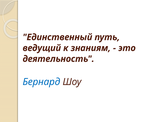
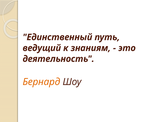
Бернард colour: blue -> orange
